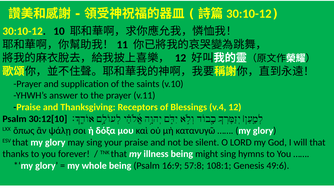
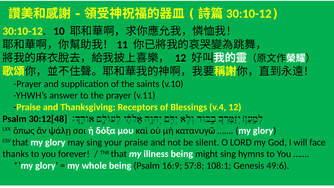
30:12[10: 30:12[10 -> 30:12[48
will that: that -> face
